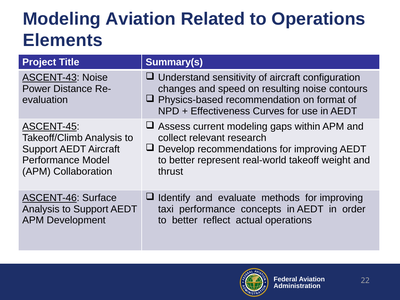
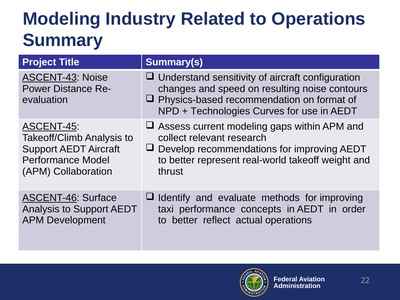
Modeling Aviation: Aviation -> Industry
Elements: Elements -> Summary
Effectiveness: Effectiveness -> Technologies
